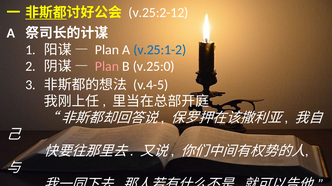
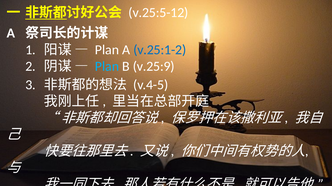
v.25:2-12: v.25:2-12 -> v.25:5-12
Plan at (107, 67) colour: pink -> light blue
v.25:0: v.25:0 -> v.25:9
